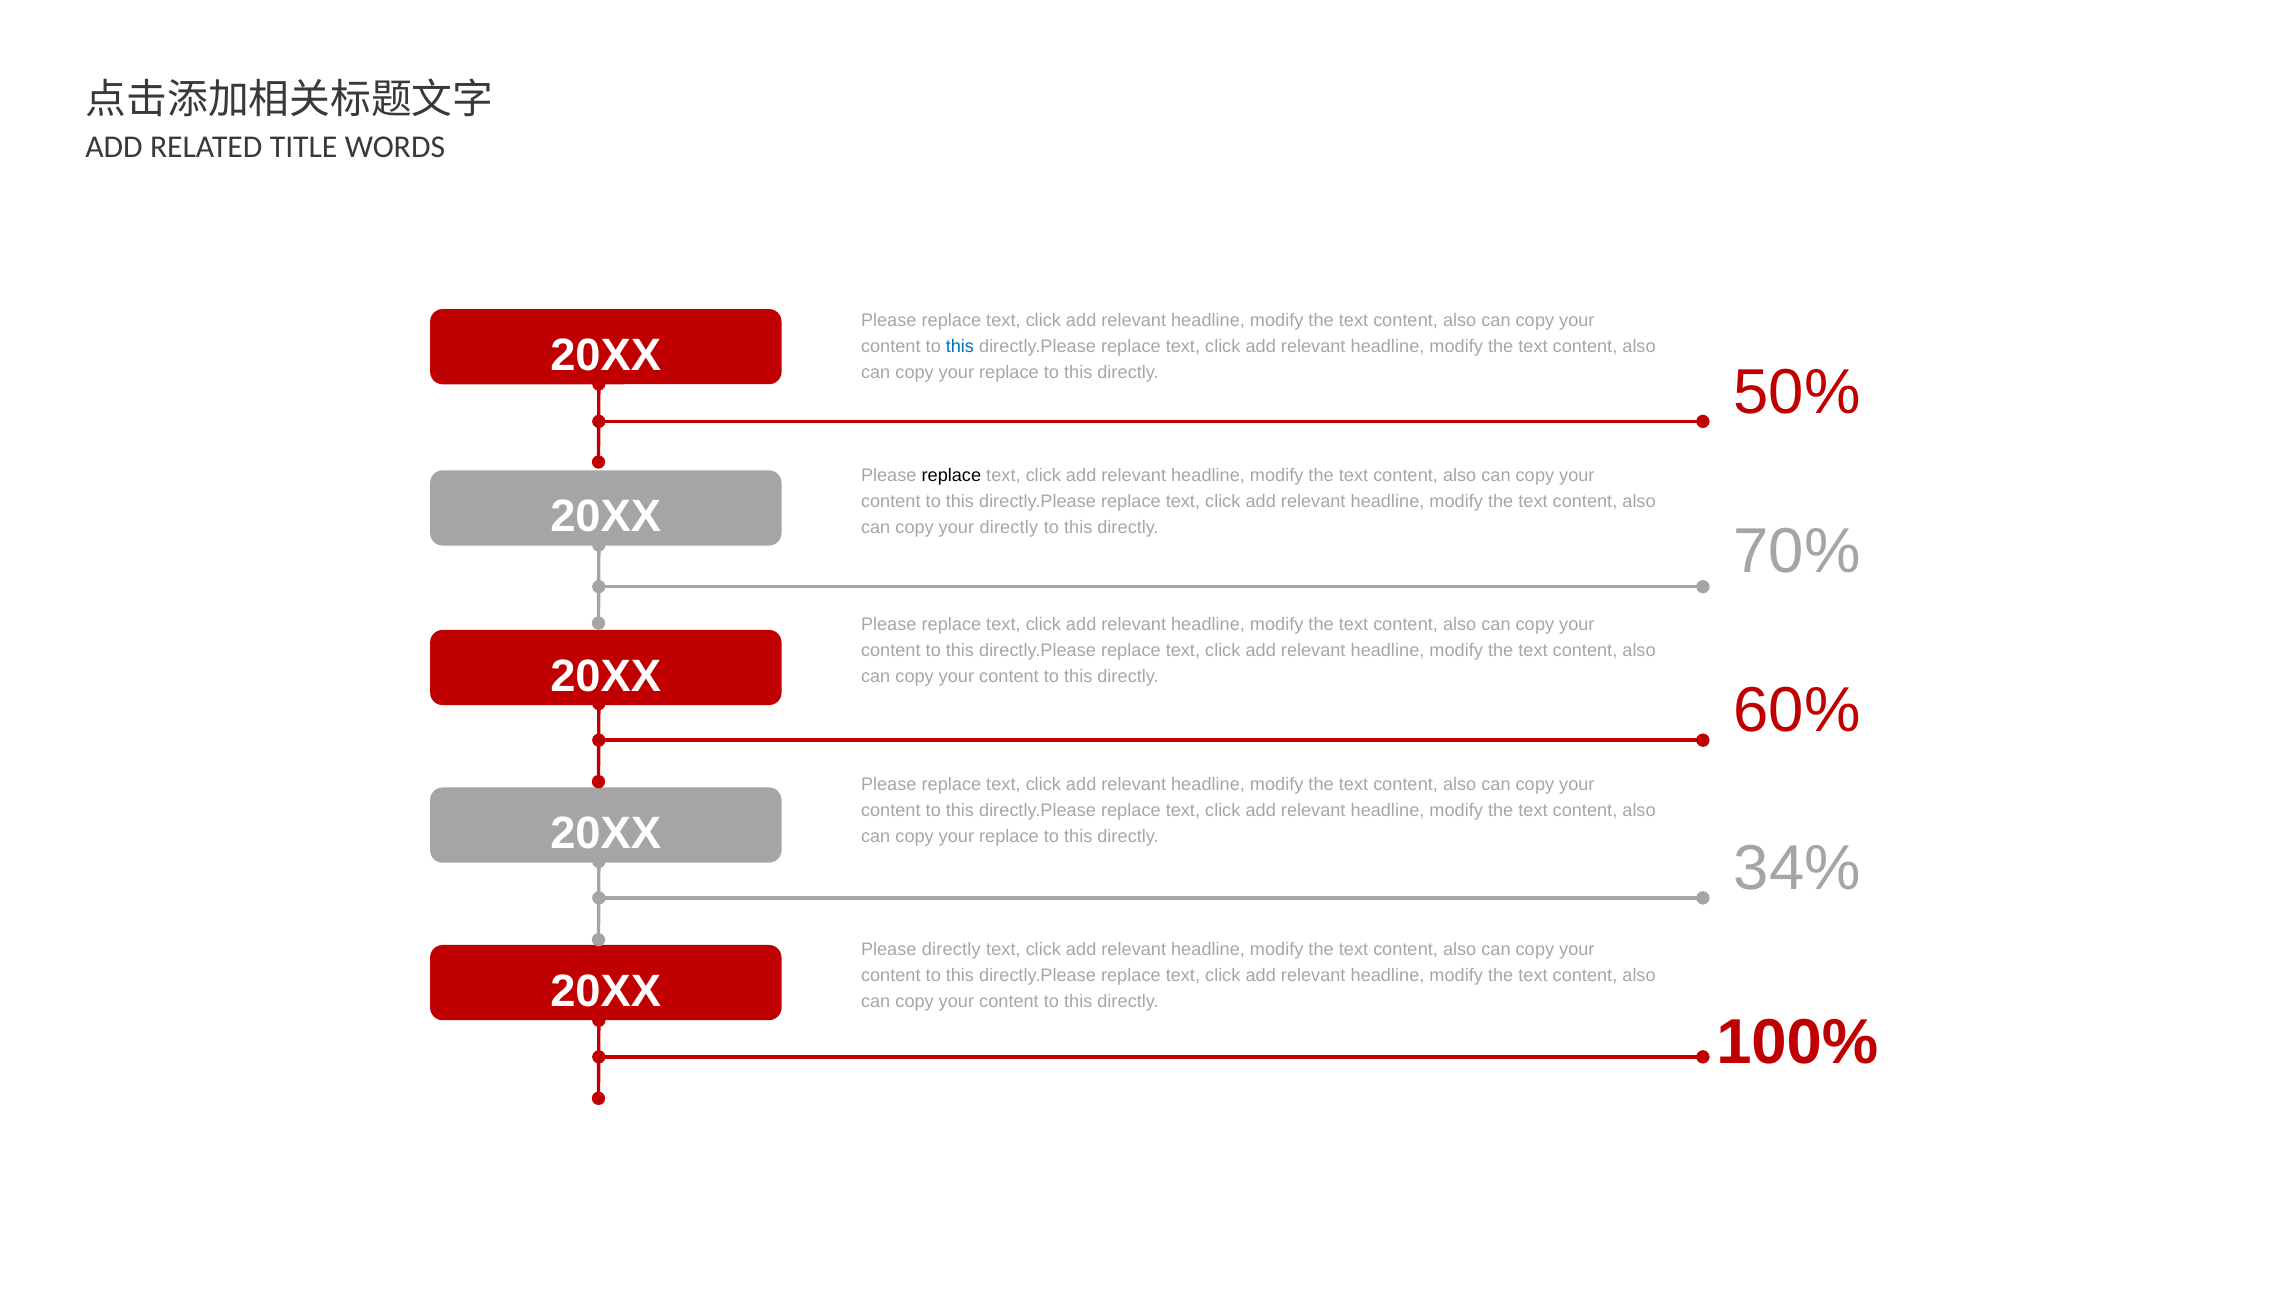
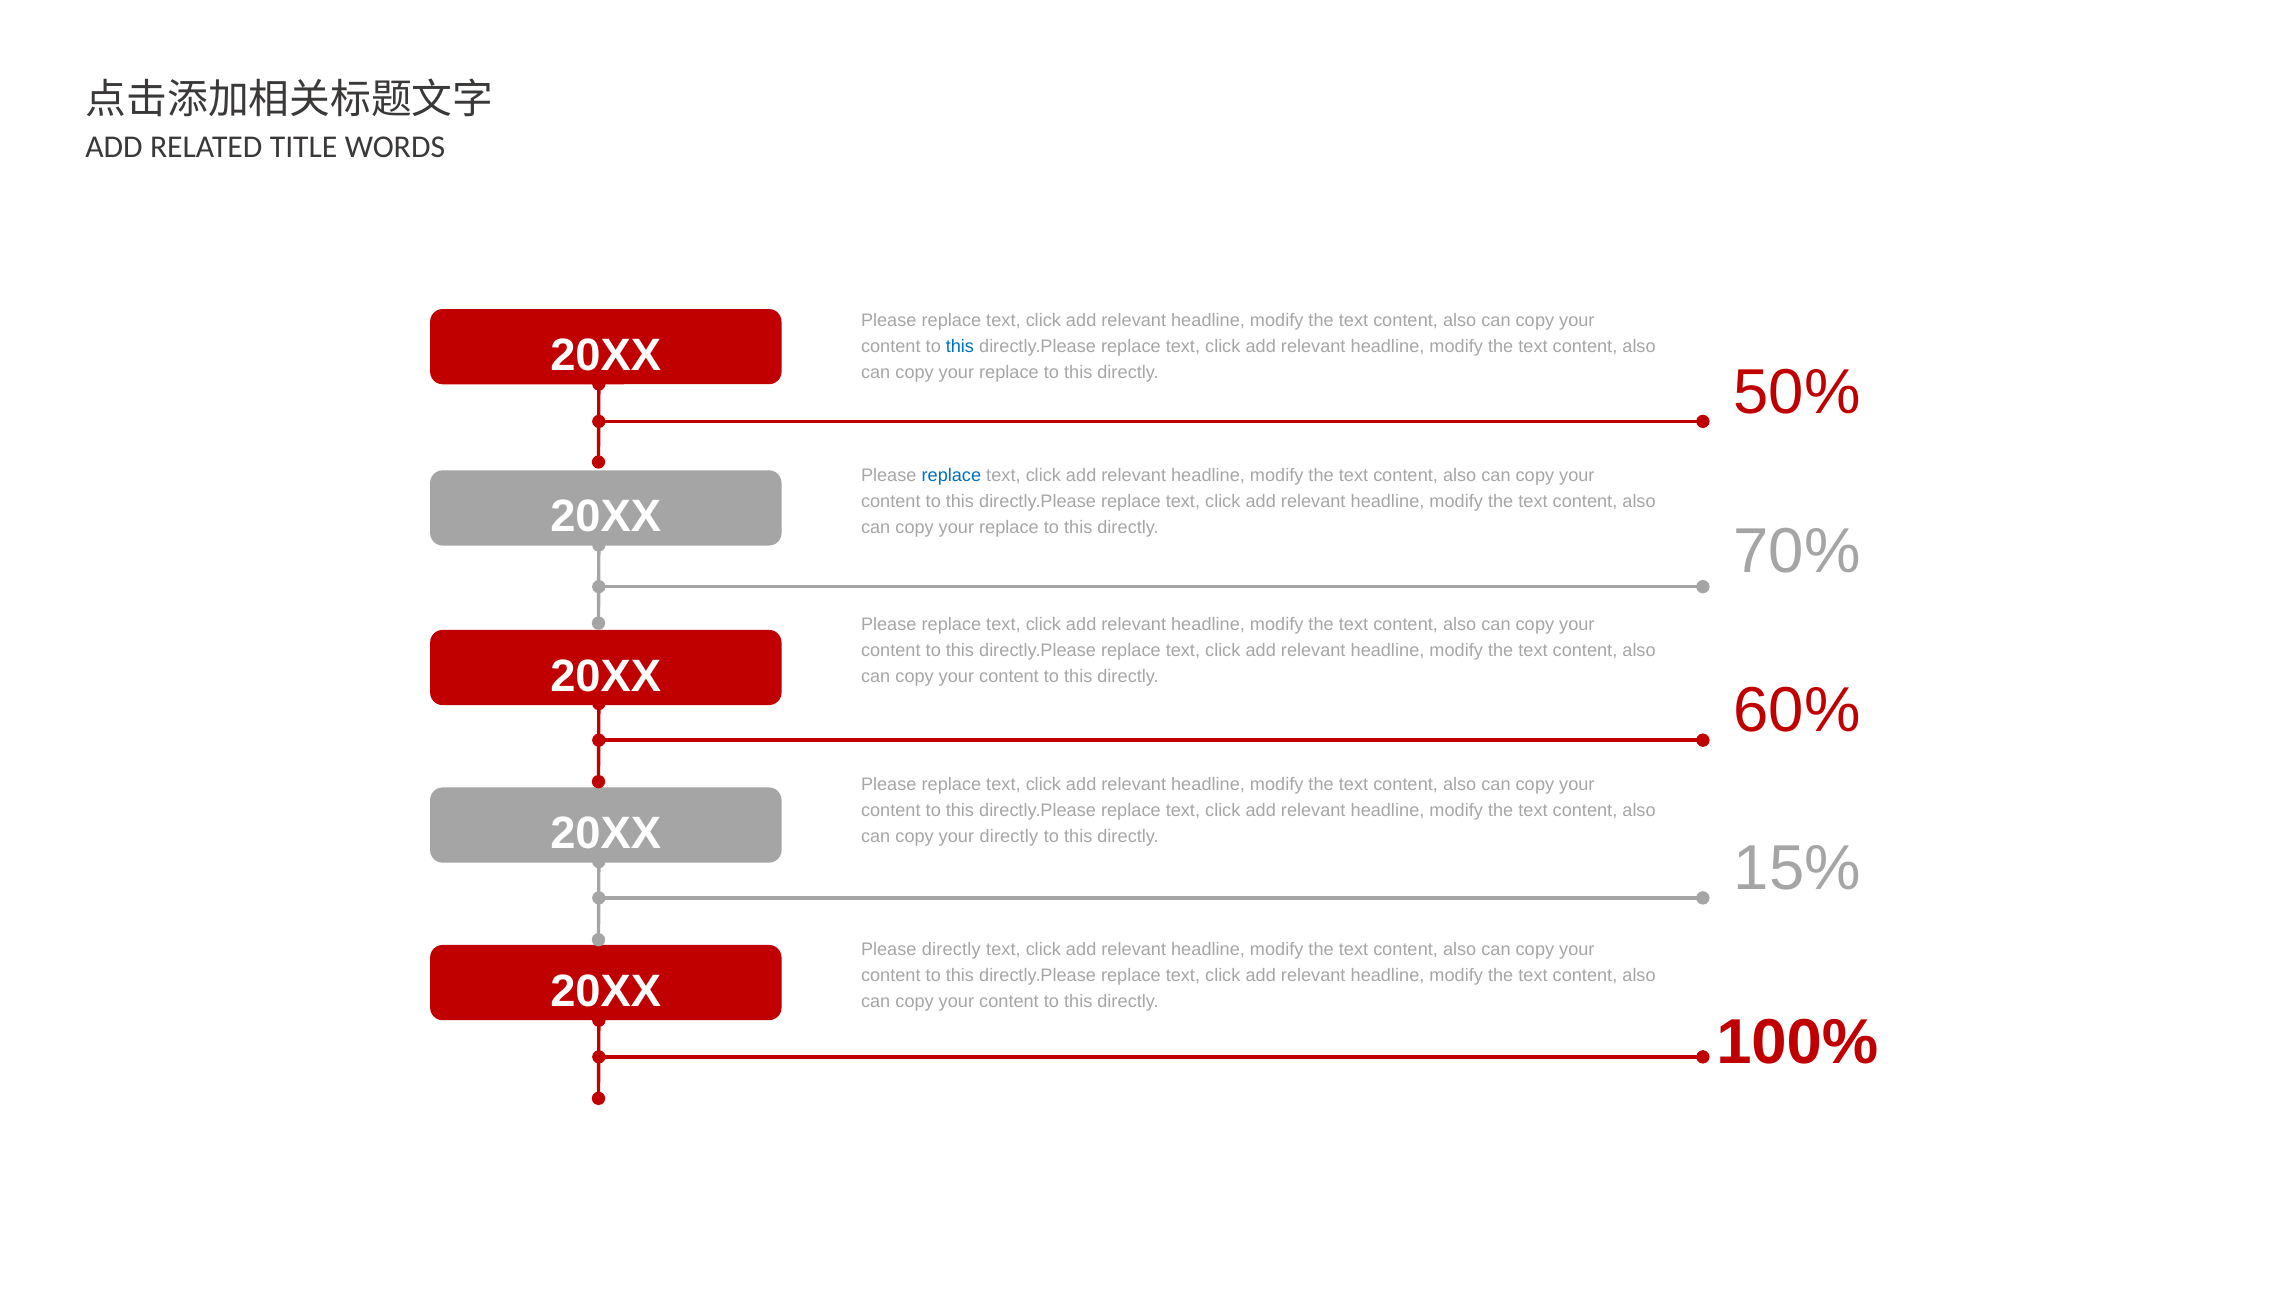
replace at (951, 476) colour: black -> blue
directly at (1009, 528): directly -> replace
replace at (1009, 837): replace -> directly
34%: 34% -> 15%
